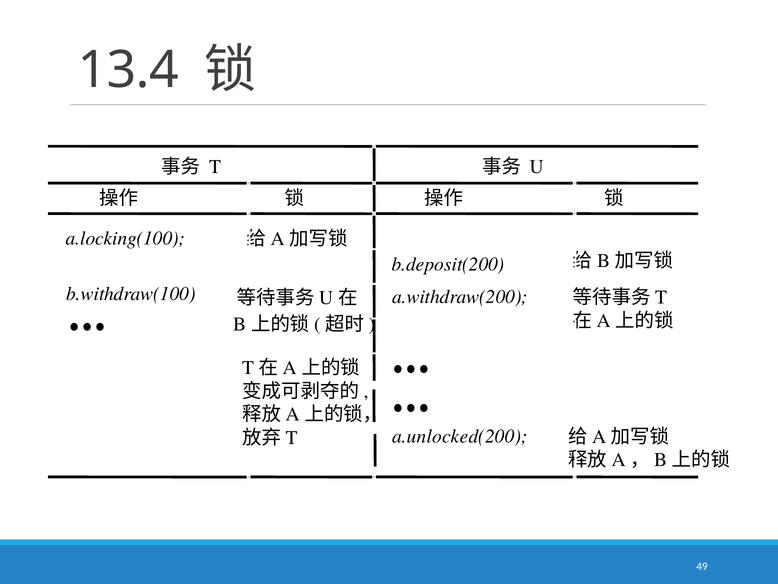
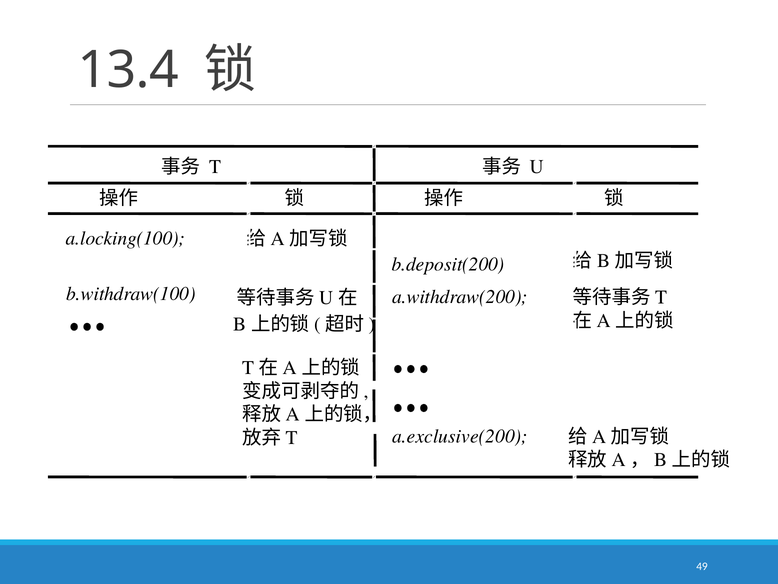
a.unlocked(200: a.unlocked(200 -> a.exclusive(200
